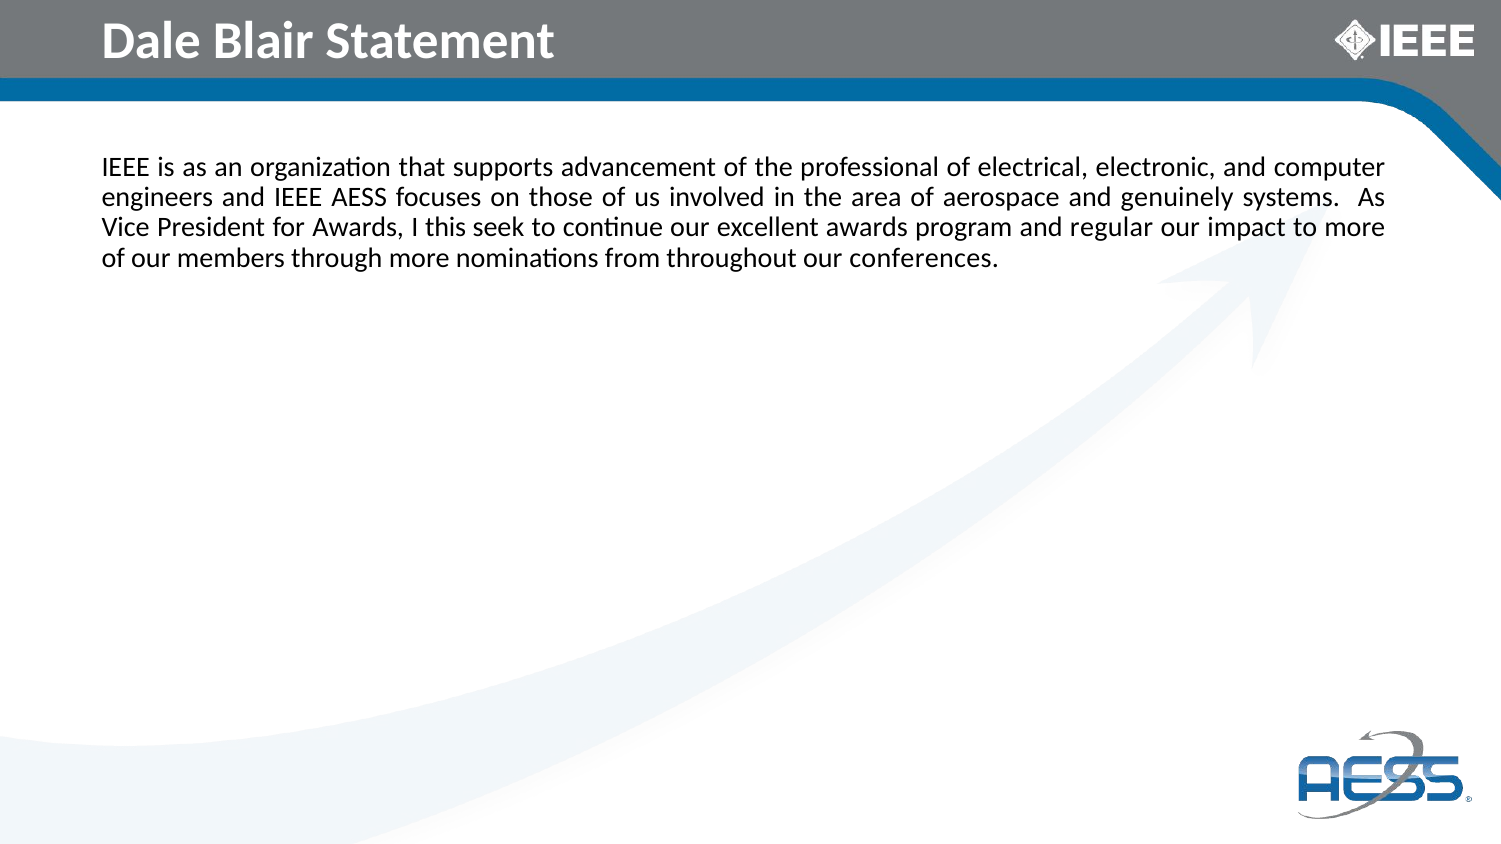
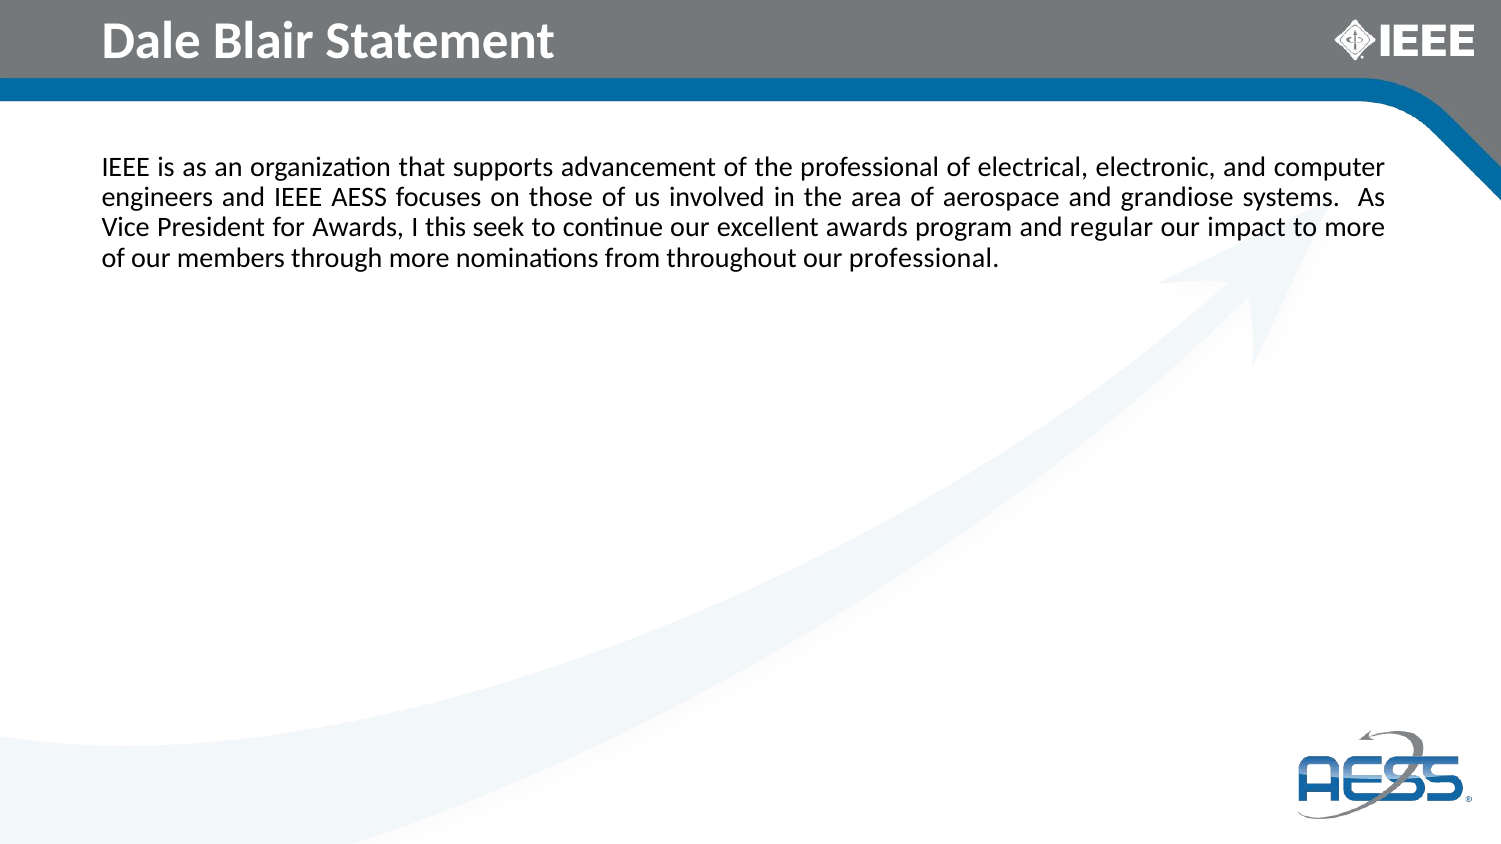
genuinely: genuinely -> grandiose
our conferences: conferences -> professional
